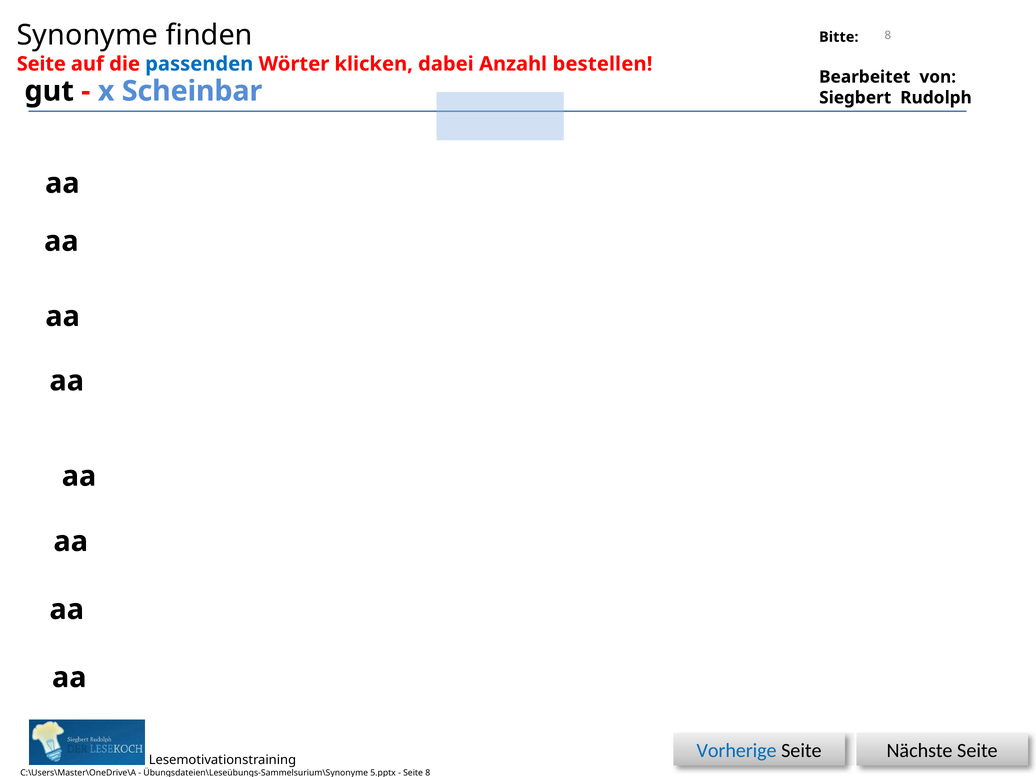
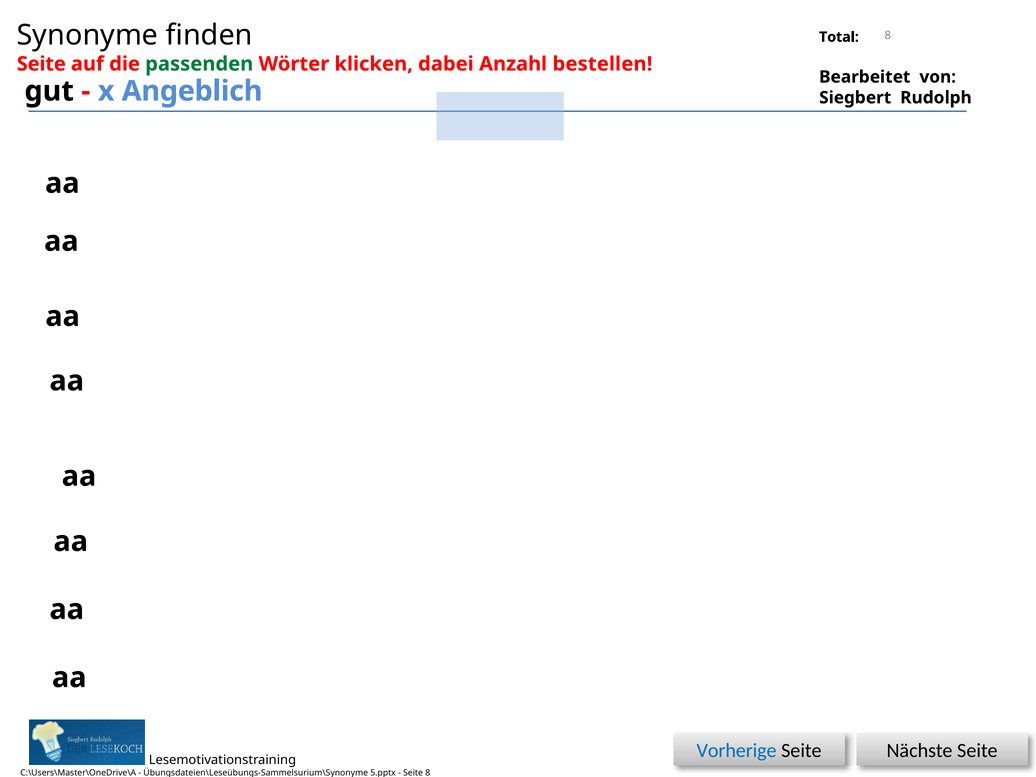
Bitte: Bitte -> Total
passenden colour: blue -> green
Scheinbar: Scheinbar -> Angeblich
